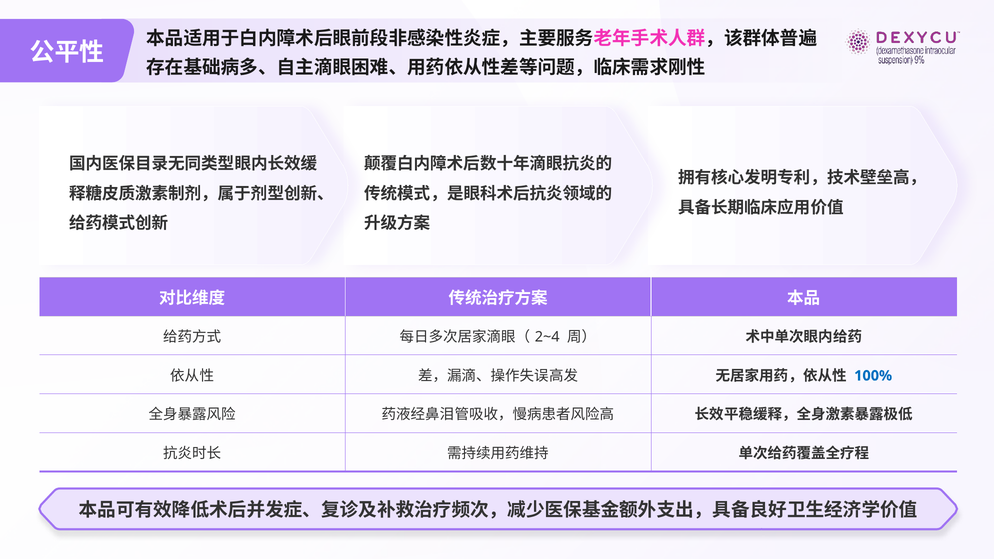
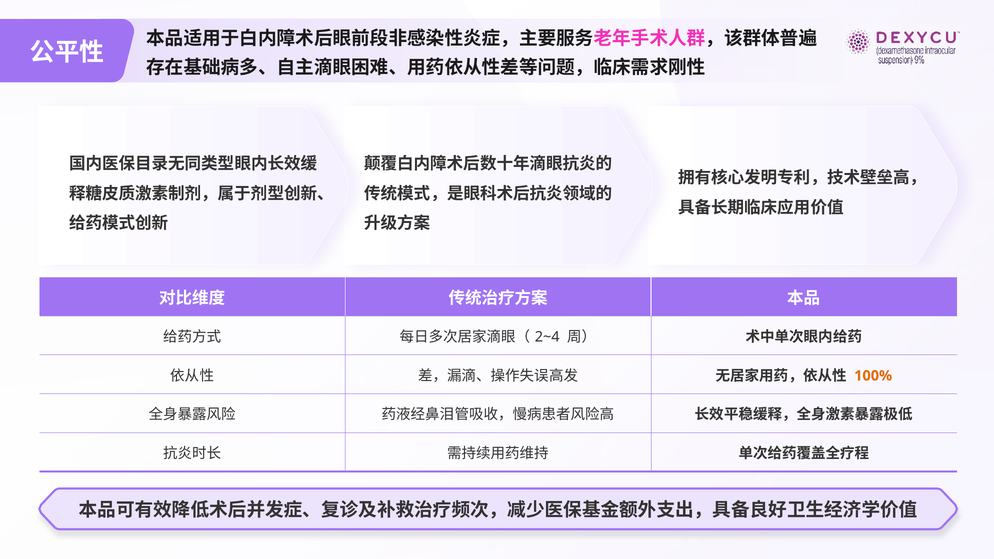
100% colour: blue -> orange
